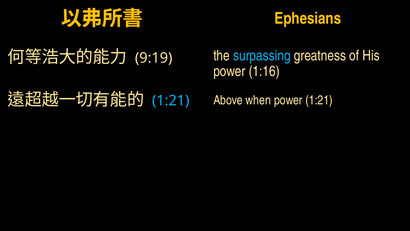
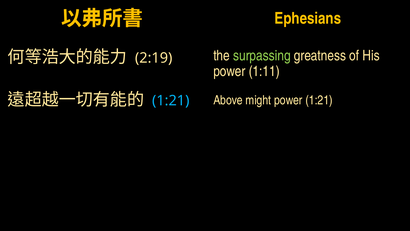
surpassing colour: light blue -> light green
9:19: 9:19 -> 2:19
1:16: 1:16 -> 1:11
when: when -> might
